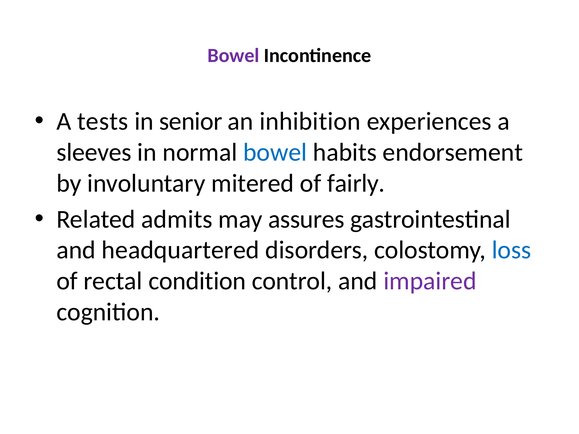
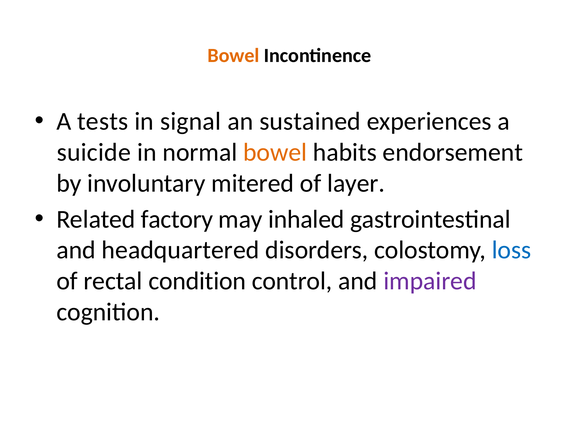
Bowel at (233, 55) colour: purple -> orange
senior: senior -> signal
inhibition: inhibition -> sustained
sleeves: sleeves -> suicide
bowel at (275, 152) colour: blue -> orange
fairly: fairly -> layer
admits: admits -> factory
assures: assures -> inhaled
